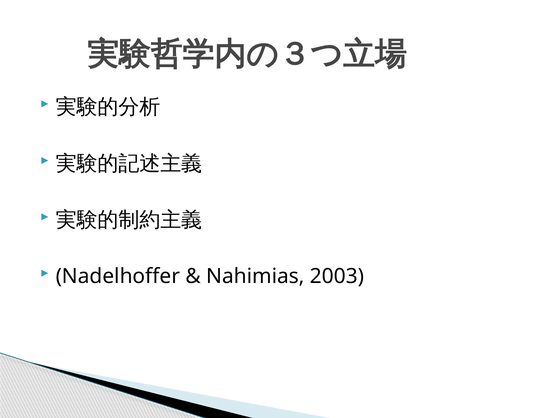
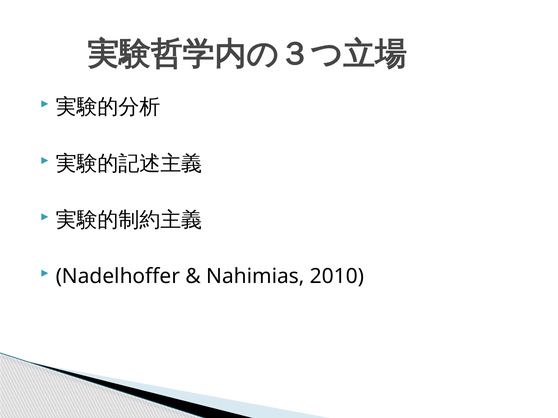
2003: 2003 -> 2010
